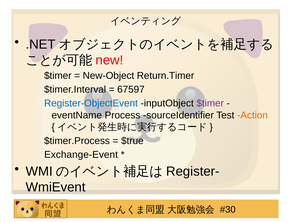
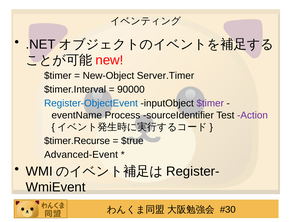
Return.Timer: Return.Timer -> Server.Timer
67597: 67597 -> 90000
Action colour: orange -> purple
$timer.Process: $timer.Process -> $timer.Recurse
Exchange-Event: Exchange-Event -> Advanced-Event
